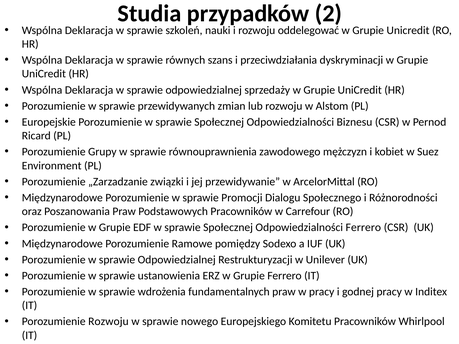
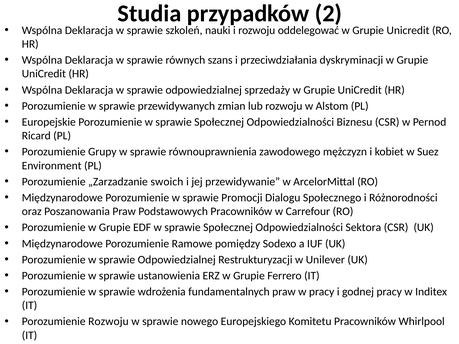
związki: związki -> swoich
Odpowiedzialności Ferrero: Ferrero -> Sektora
